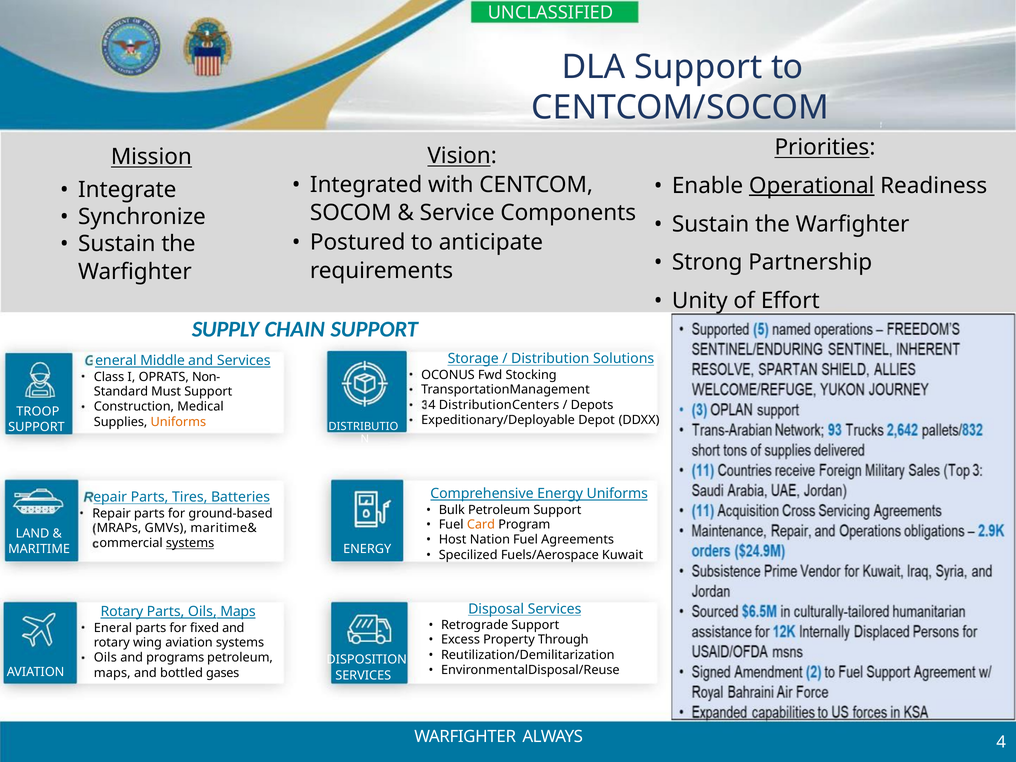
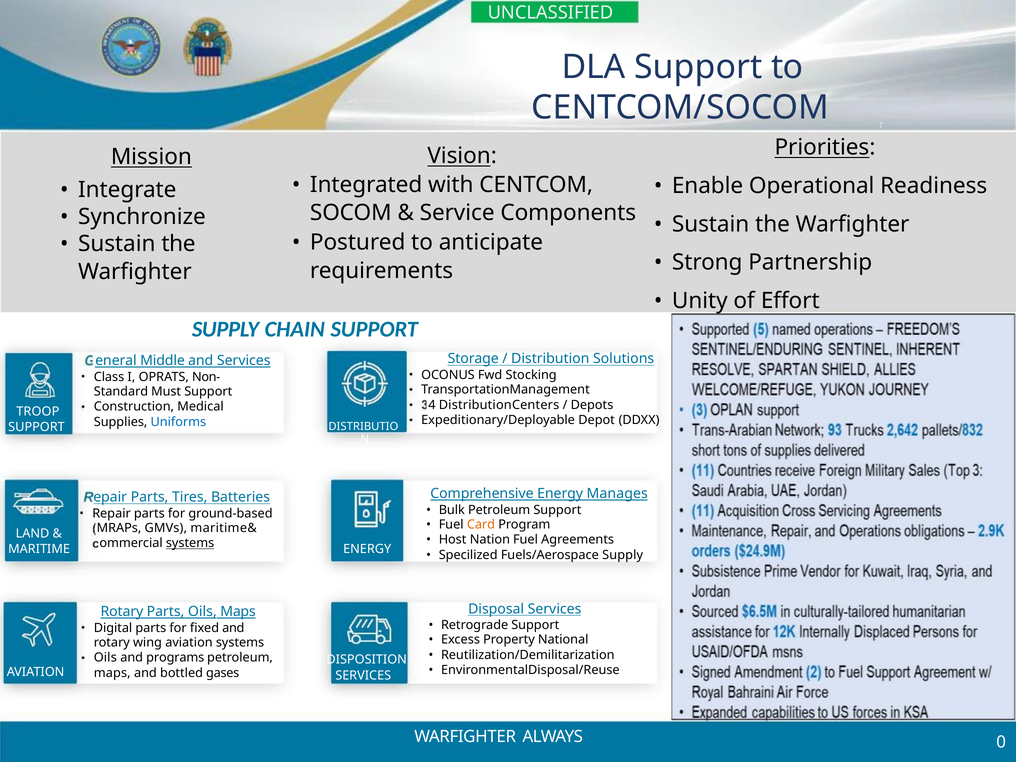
Operational underline: present -> none
Uniforms at (178, 422) colour: orange -> blue
Energy Uniforms: Uniforms -> Manages
Fuels/Aerospace Kuwait: Kuwait -> Supply
Eneral at (113, 628): Eneral -> Digital
Through: Through -> National
ALWAYS 4: 4 -> 0
